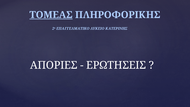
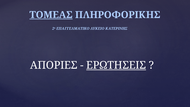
ΕΡΩΤΗΣΕΙΣ underline: none -> present
